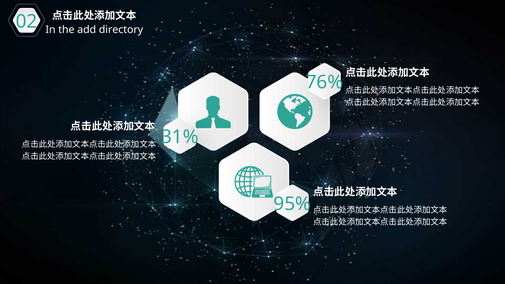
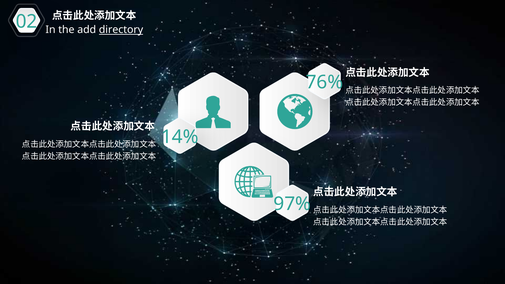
directory underline: none -> present
31%: 31% -> 14%
95%: 95% -> 97%
